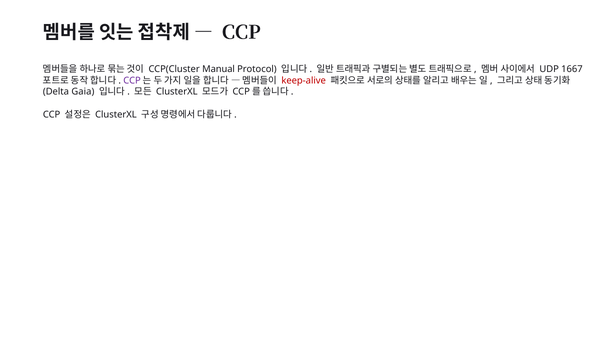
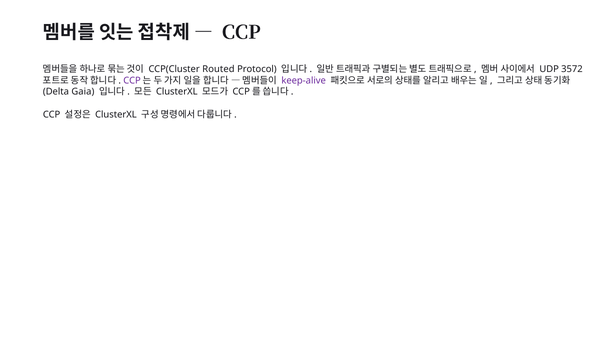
Manual: Manual -> Routed
1667: 1667 -> 3572
keep-alive colour: red -> purple
